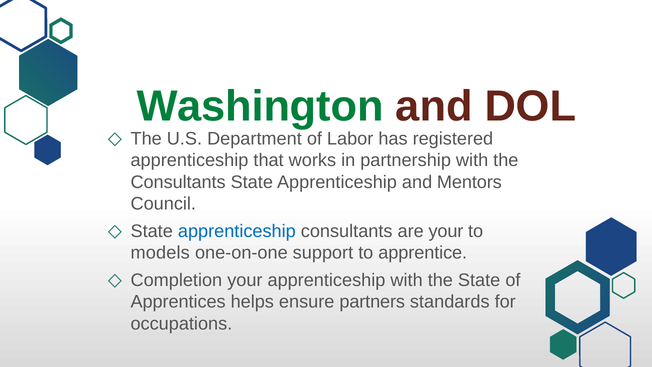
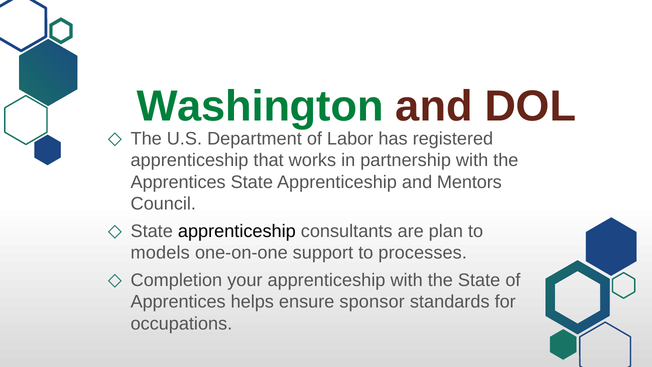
Consultants at (178, 182): Consultants -> Apprentices
apprenticeship at (237, 231) colour: blue -> black
are your: your -> plan
apprentice: apprentice -> processes
partners: partners -> sponsor
